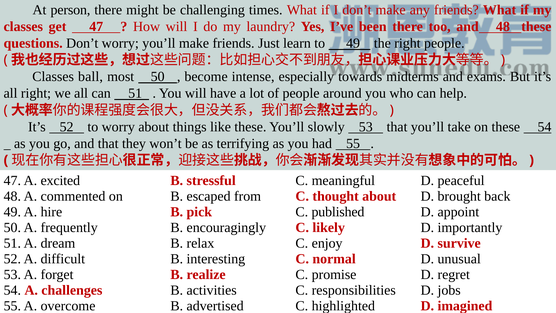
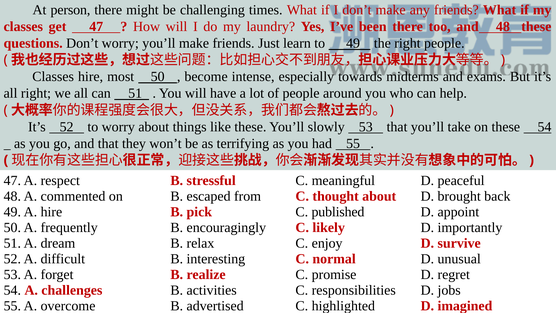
Classes ball: ball -> hire
excited: excited -> respect
